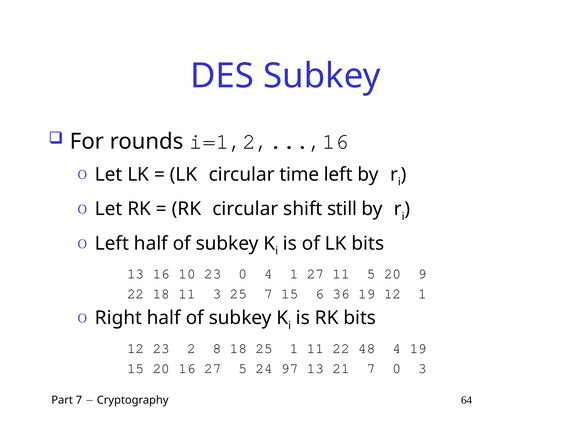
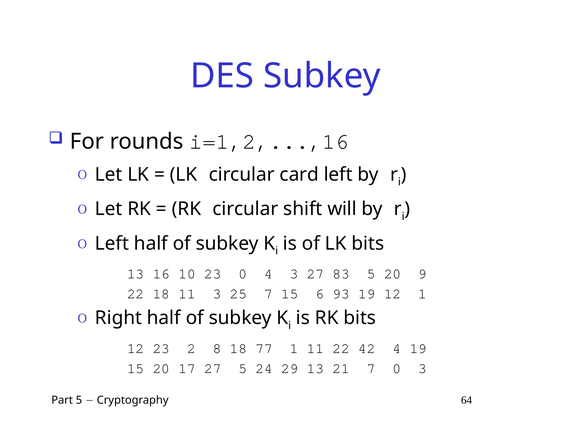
time: time -> card
still: still -> will
4 1: 1 -> 3
27 11: 11 -> 83
36: 36 -> 93
18 25: 25 -> 77
48: 48 -> 42
20 16: 16 -> 17
97: 97 -> 29
Part 7: 7 -> 5
